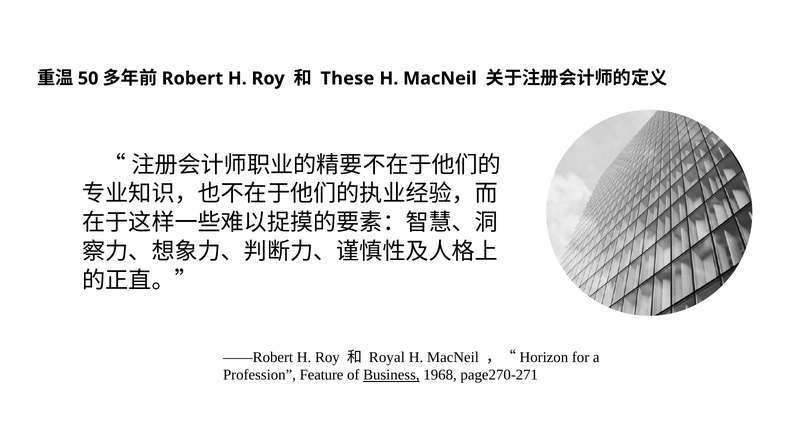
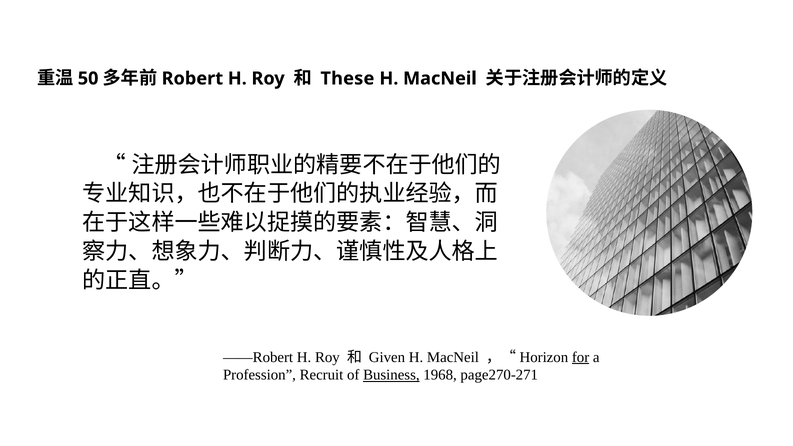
Royal: Royal -> Given
for underline: none -> present
Feature: Feature -> Recruit
